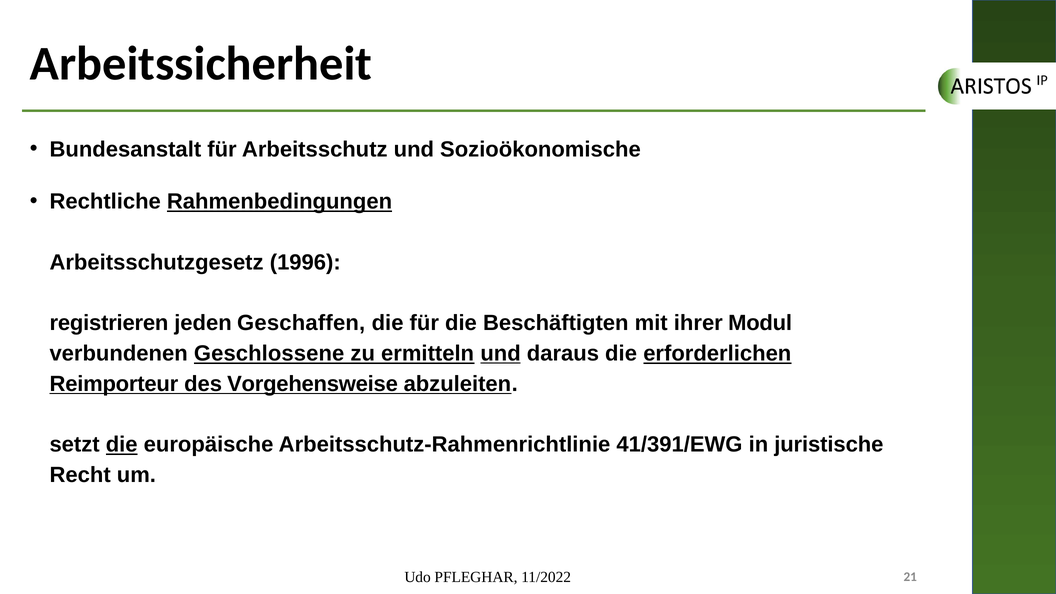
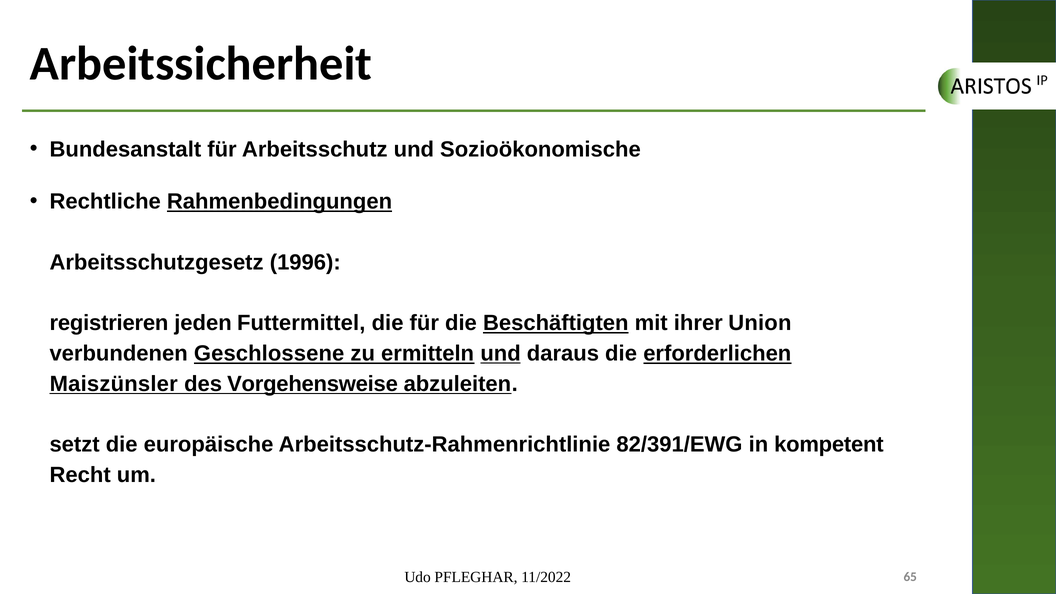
Geschaffen: Geschaffen -> Futtermittel
Beschäftigten underline: none -> present
Modul: Modul -> Union
Reimporteur: Reimporteur -> Maiszünsler
die at (122, 445) underline: present -> none
41/391/EWG: 41/391/EWG -> 82/391/EWG
juristische: juristische -> kompetent
21: 21 -> 65
